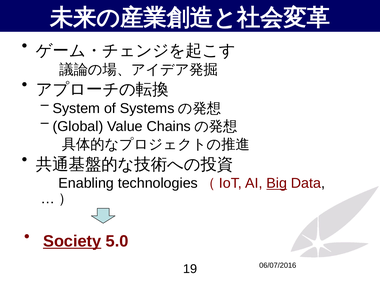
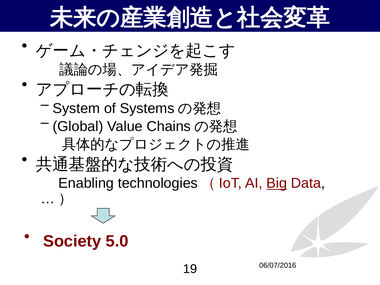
Society underline: present -> none
